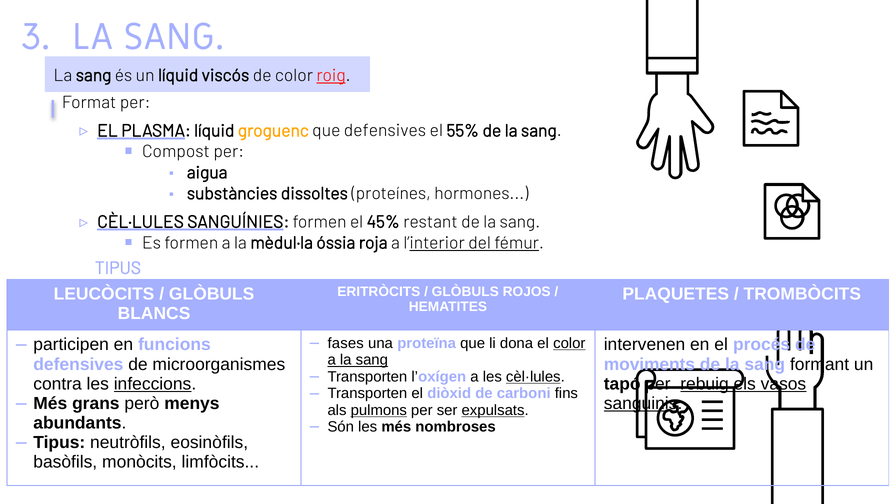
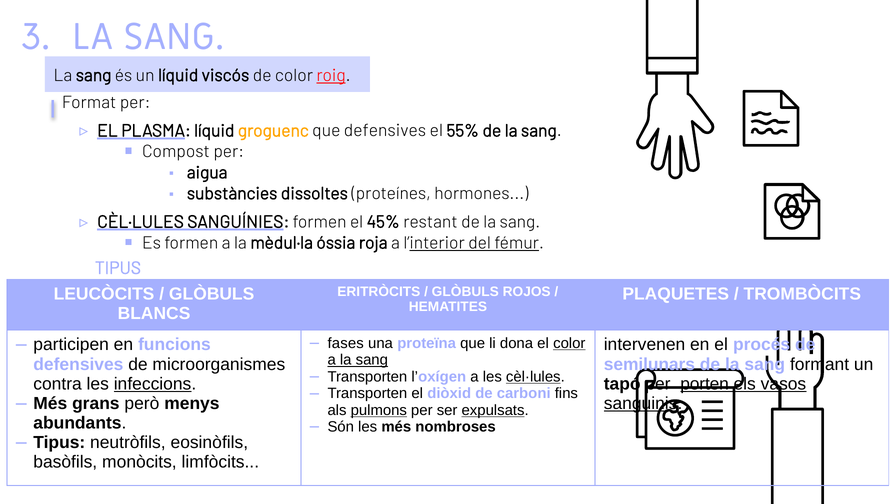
moviments: moviments -> semilunars
rebuig: rebuig -> porten
